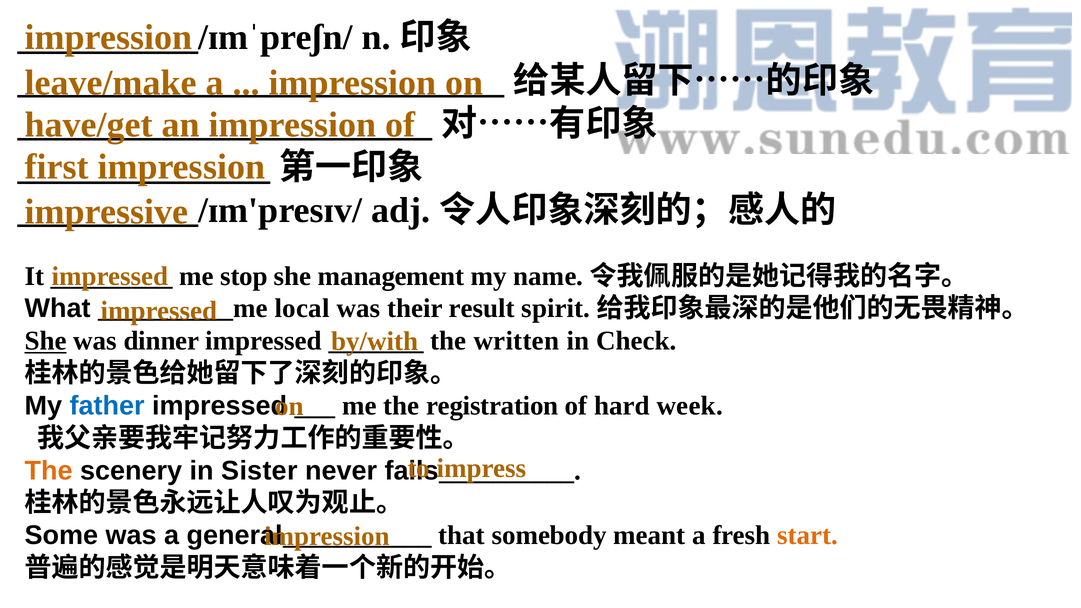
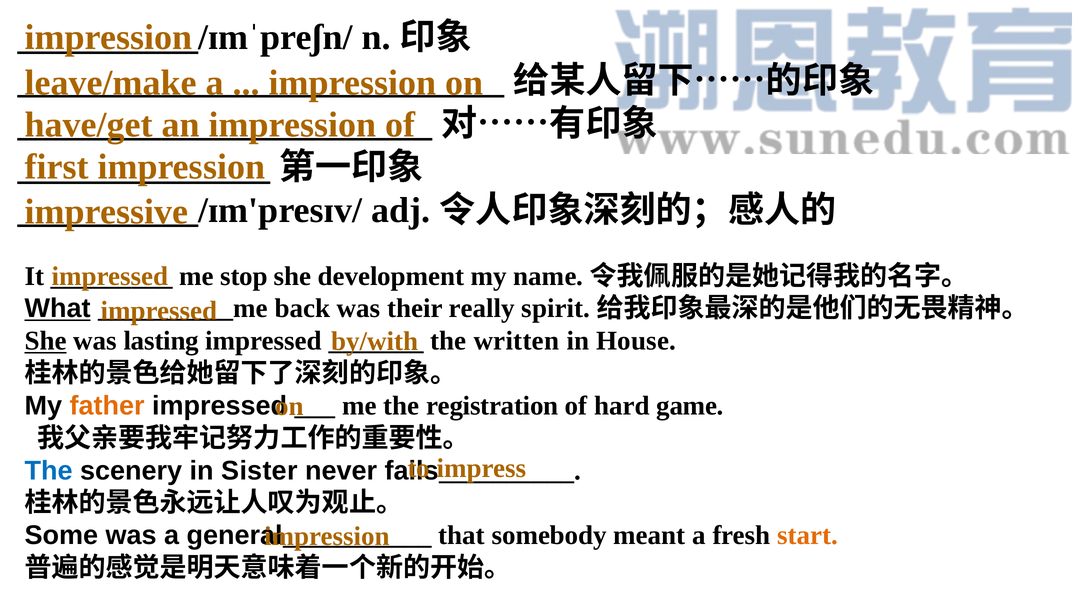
management: management -> development
What underline: none -> present
local: local -> back
result: result -> really
dinner: dinner -> lasting
Check: Check -> House
father colour: blue -> orange
week: week -> game
The at (49, 471) colour: orange -> blue
